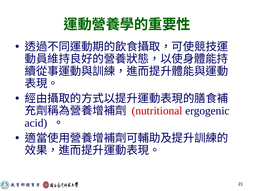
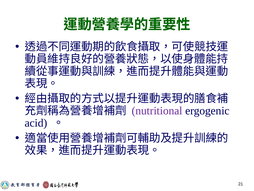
nutritional colour: red -> purple
